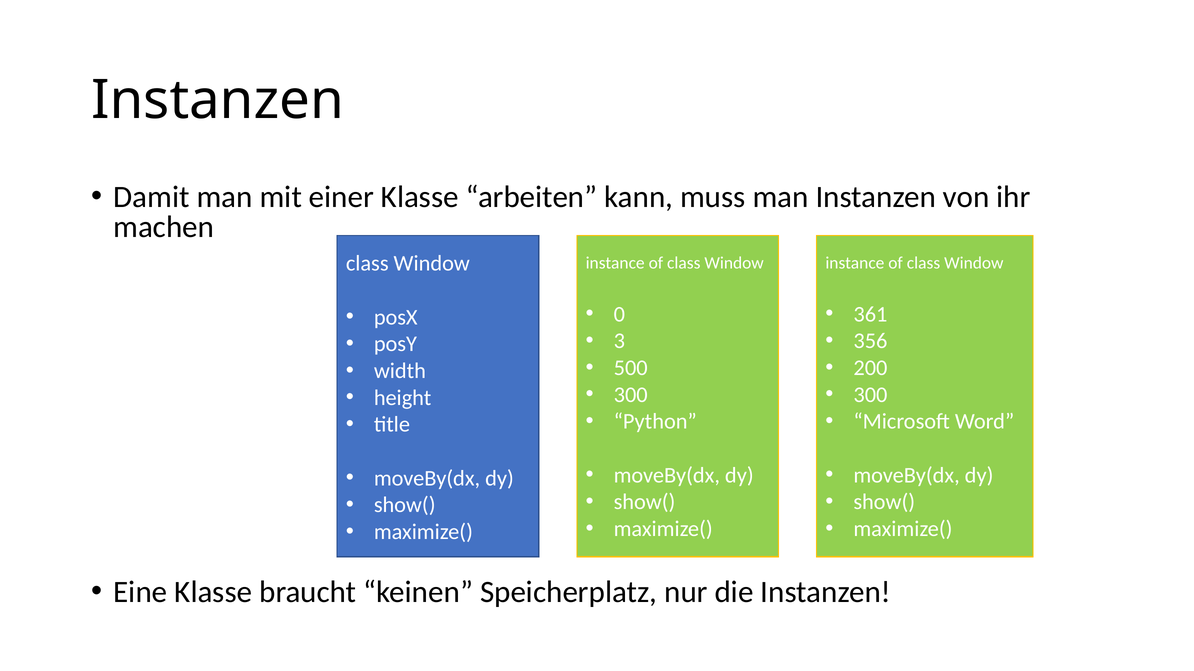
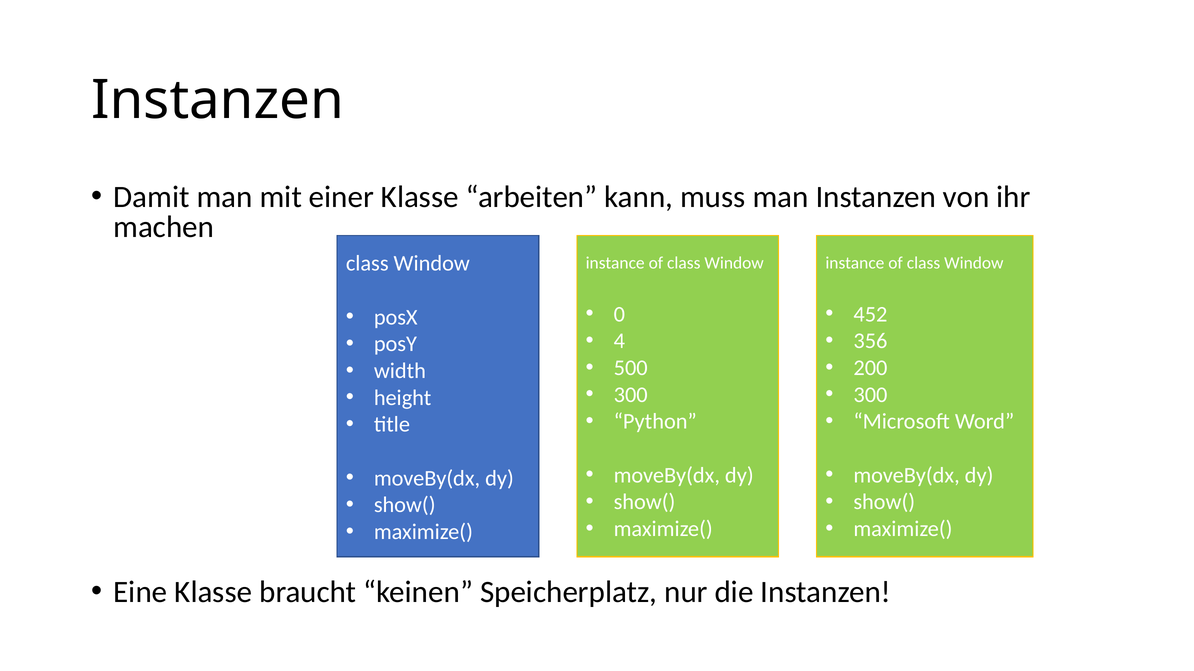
361: 361 -> 452
3: 3 -> 4
